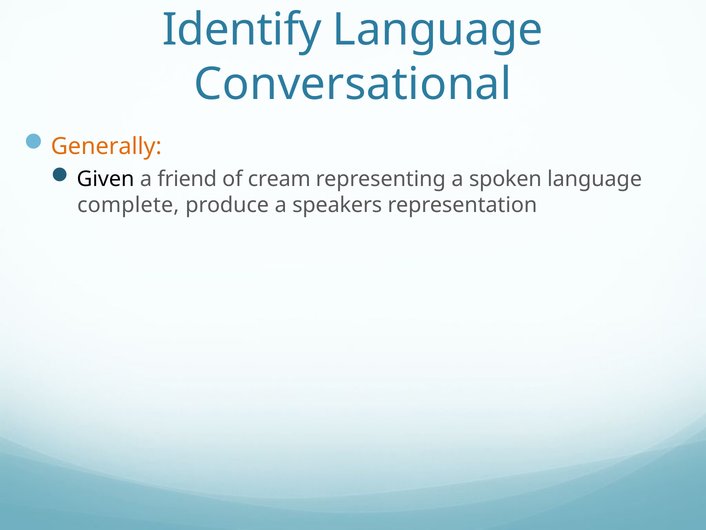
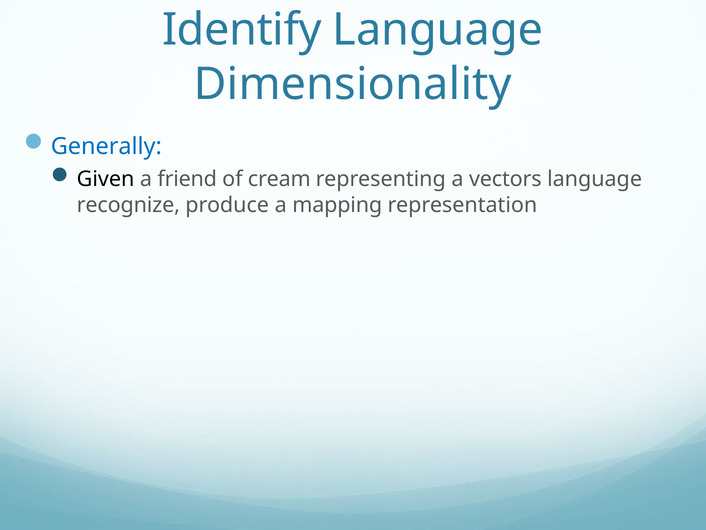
Conversational: Conversational -> Dimensionality
Generally colour: orange -> blue
spoken: spoken -> vectors
complete: complete -> recognize
speakers: speakers -> mapping
